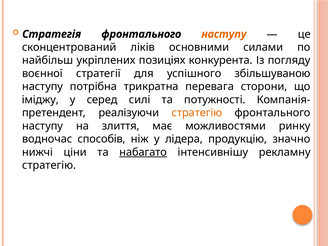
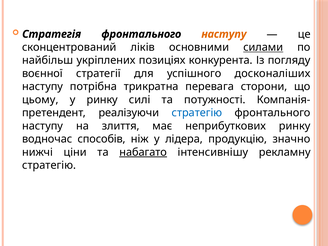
силами underline: none -> present
збільшуваною: збільшуваною -> досконаліших
іміджу: іміджу -> цьому
у серед: серед -> ринку
стратегію at (197, 113) colour: orange -> blue
можливостями: можливостями -> неприбуткових
